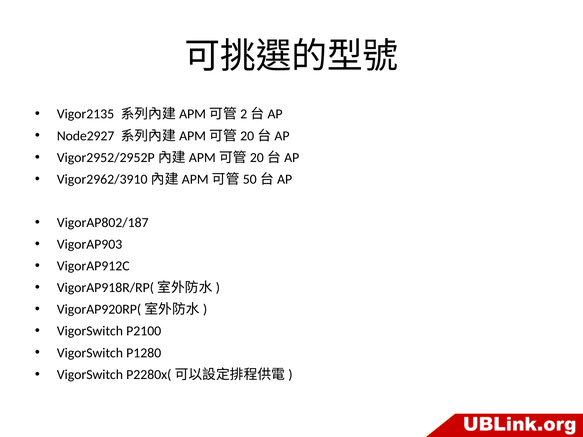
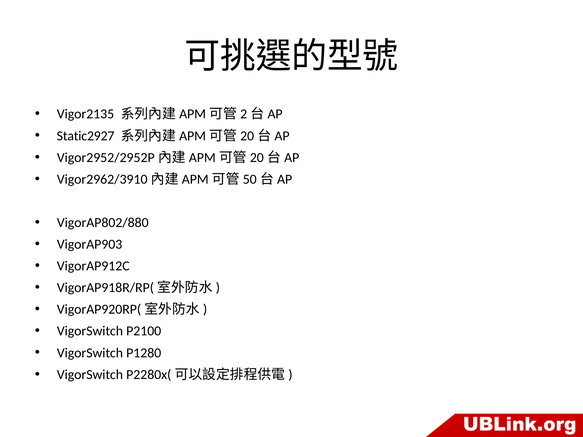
Node2927: Node2927 -> Static2927
VigorAP802/187: VigorAP802/187 -> VigorAP802/880
